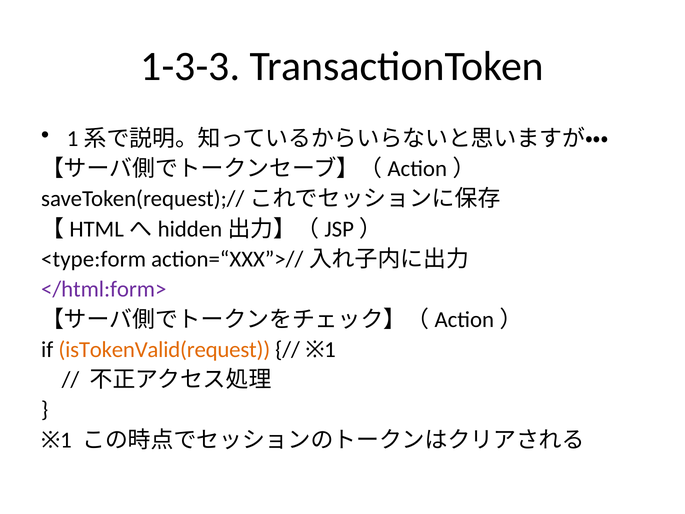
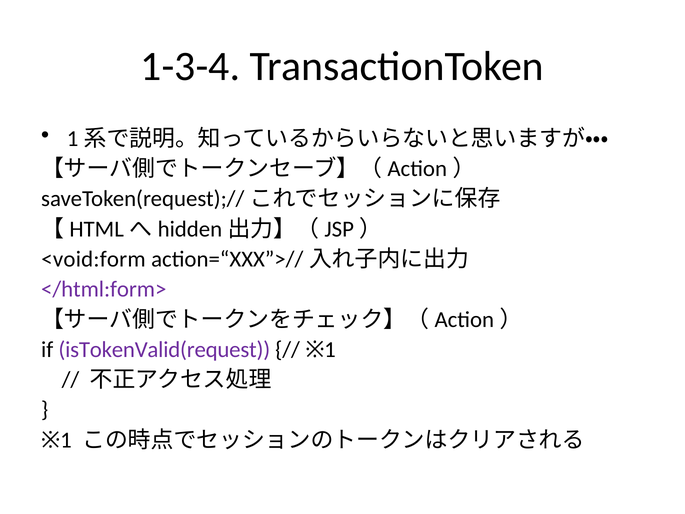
1-3-3: 1-3-3 -> 1-3-4
<type:form: <type:form -> <void:form
isTokenValid(request colour: orange -> purple
